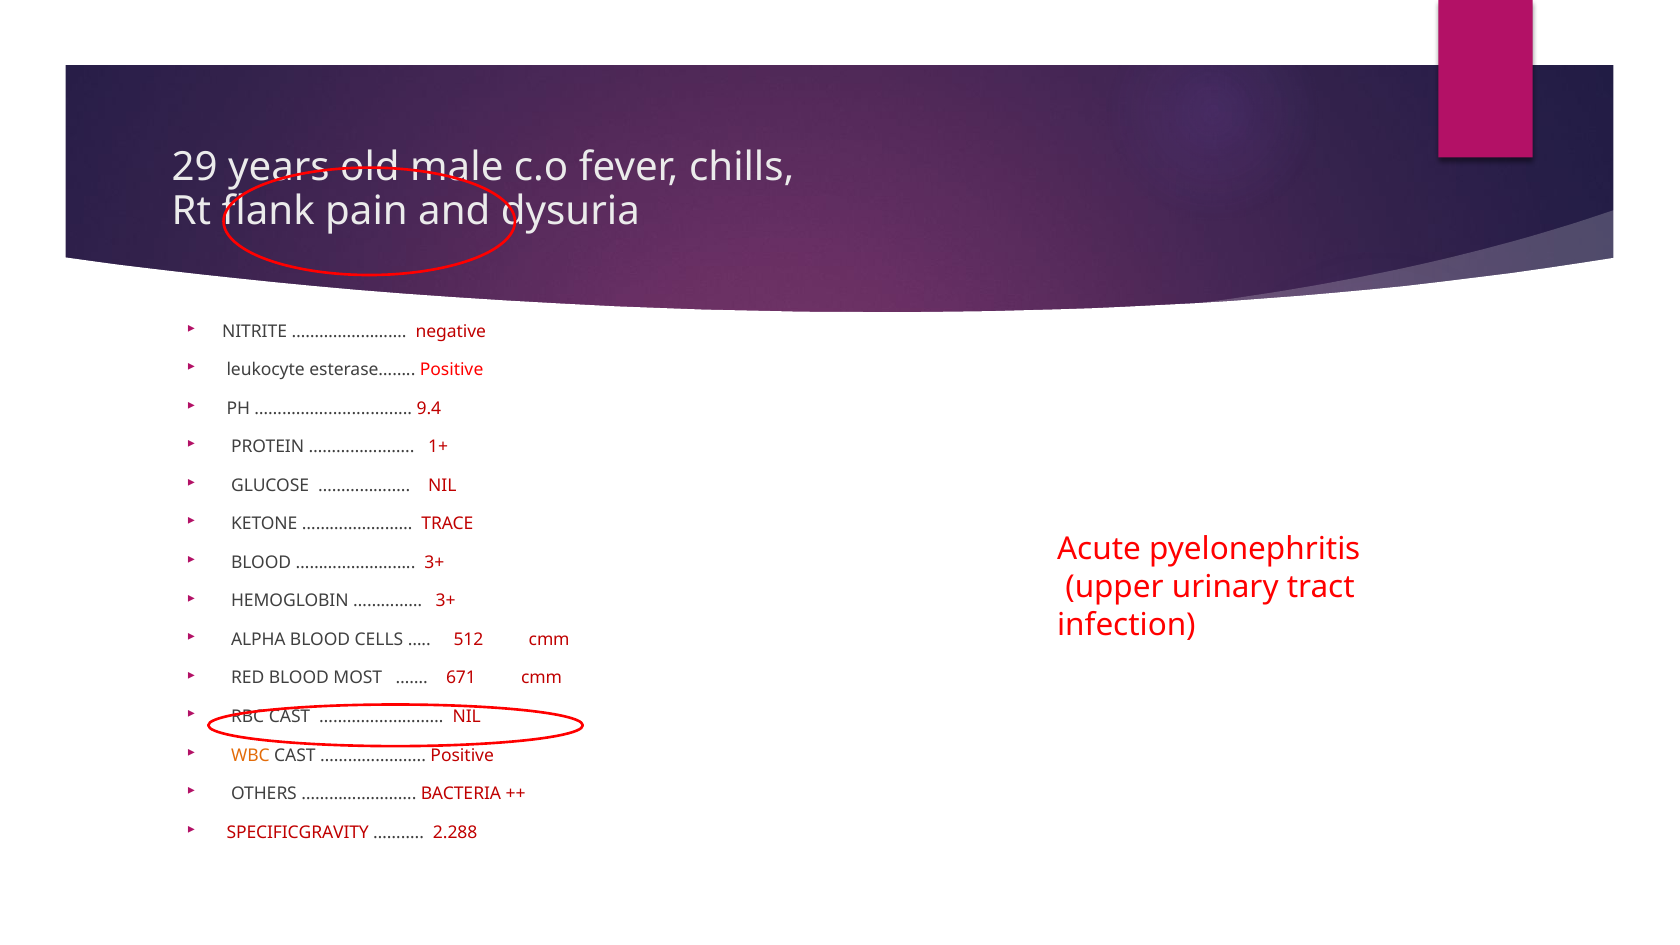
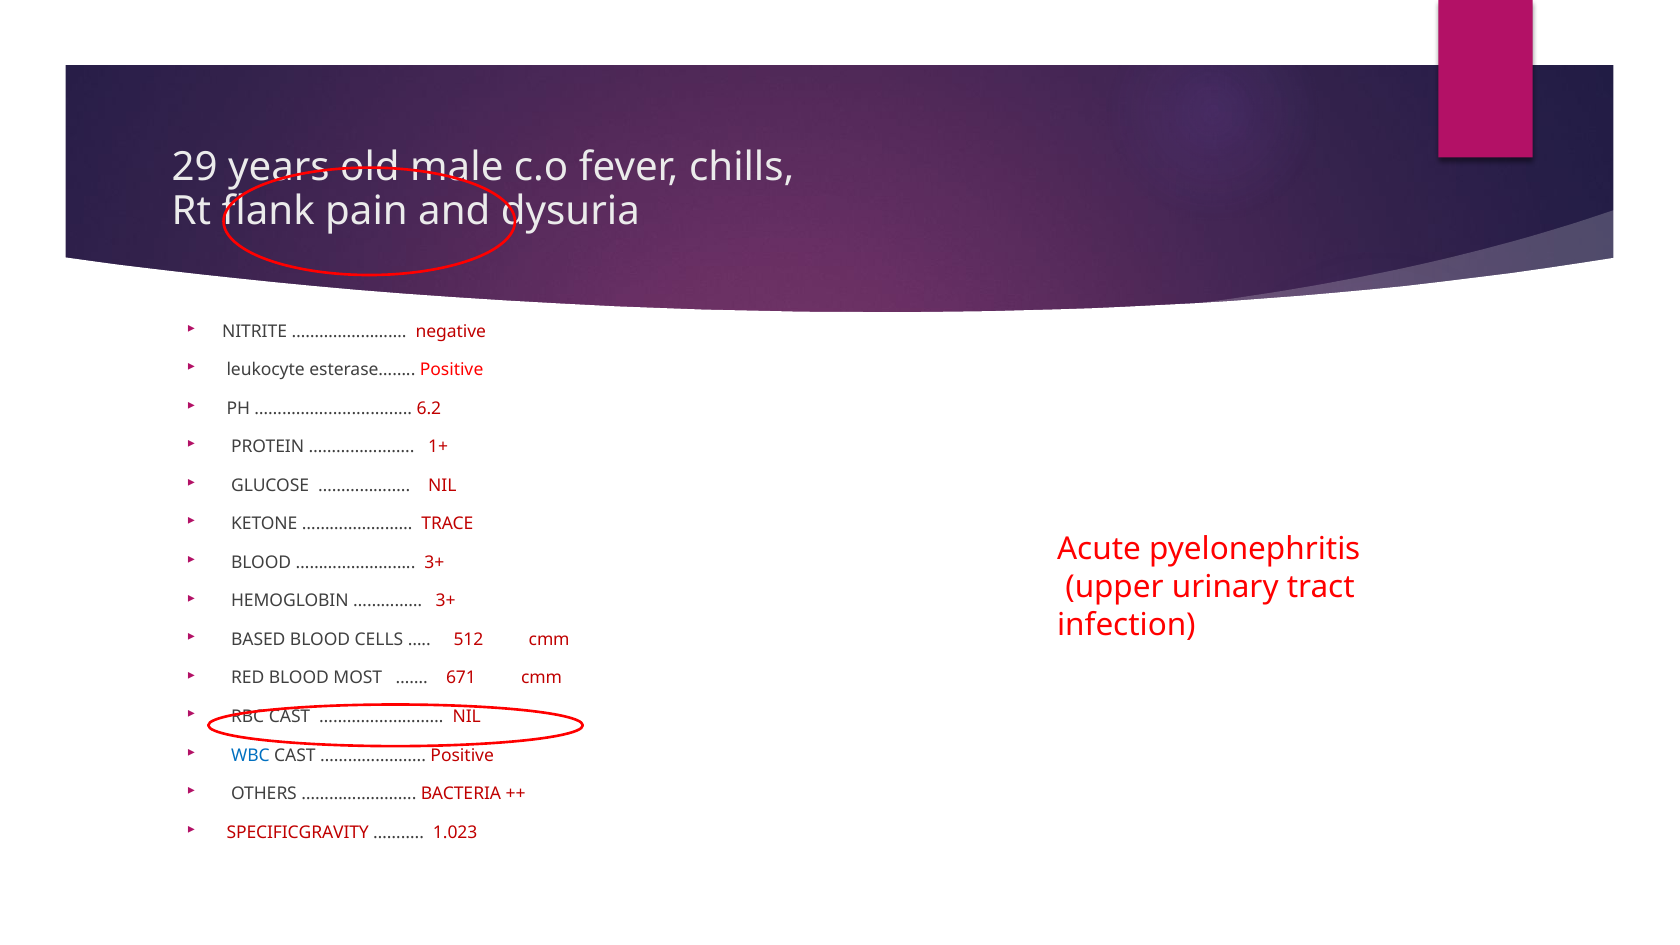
9.4: 9.4 -> 6.2
ALPHA: ALPHA -> BASED
WBC colour: orange -> blue
2.288: 2.288 -> 1.023
